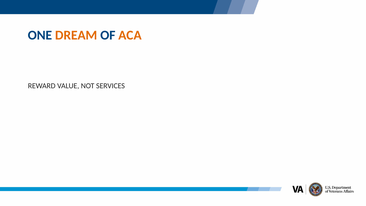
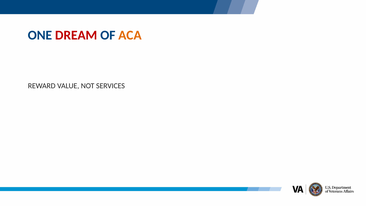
DREAM colour: orange -> red
